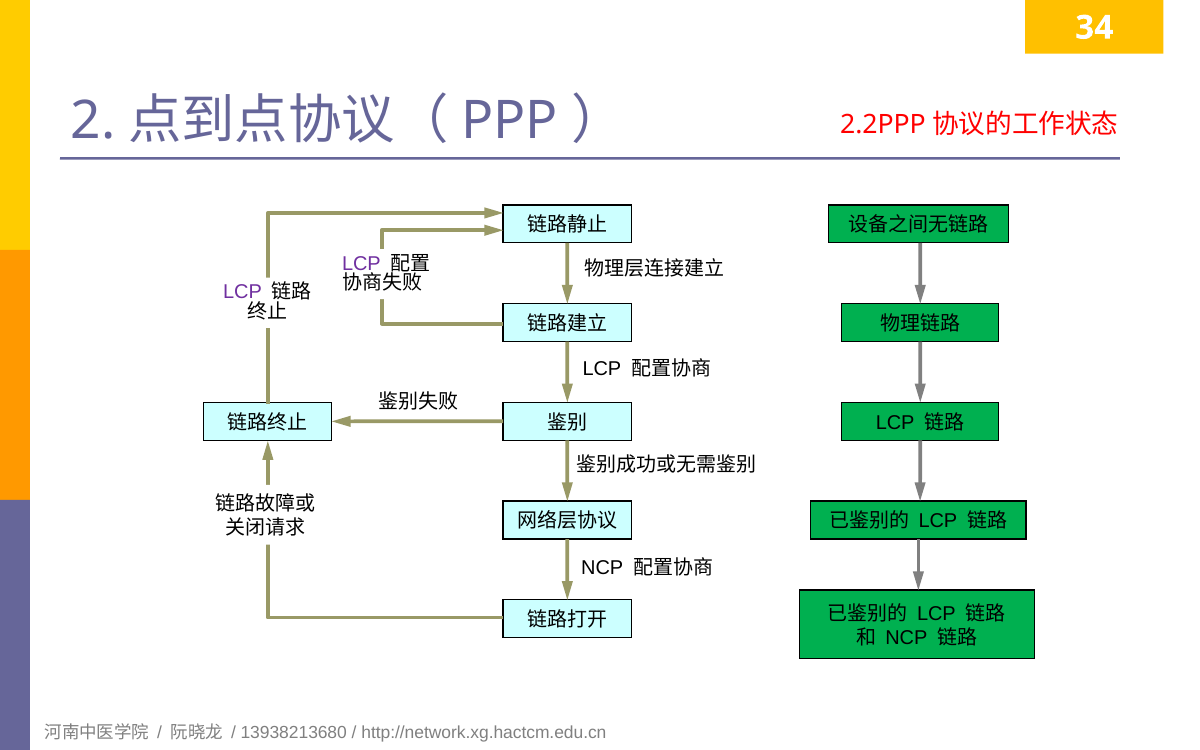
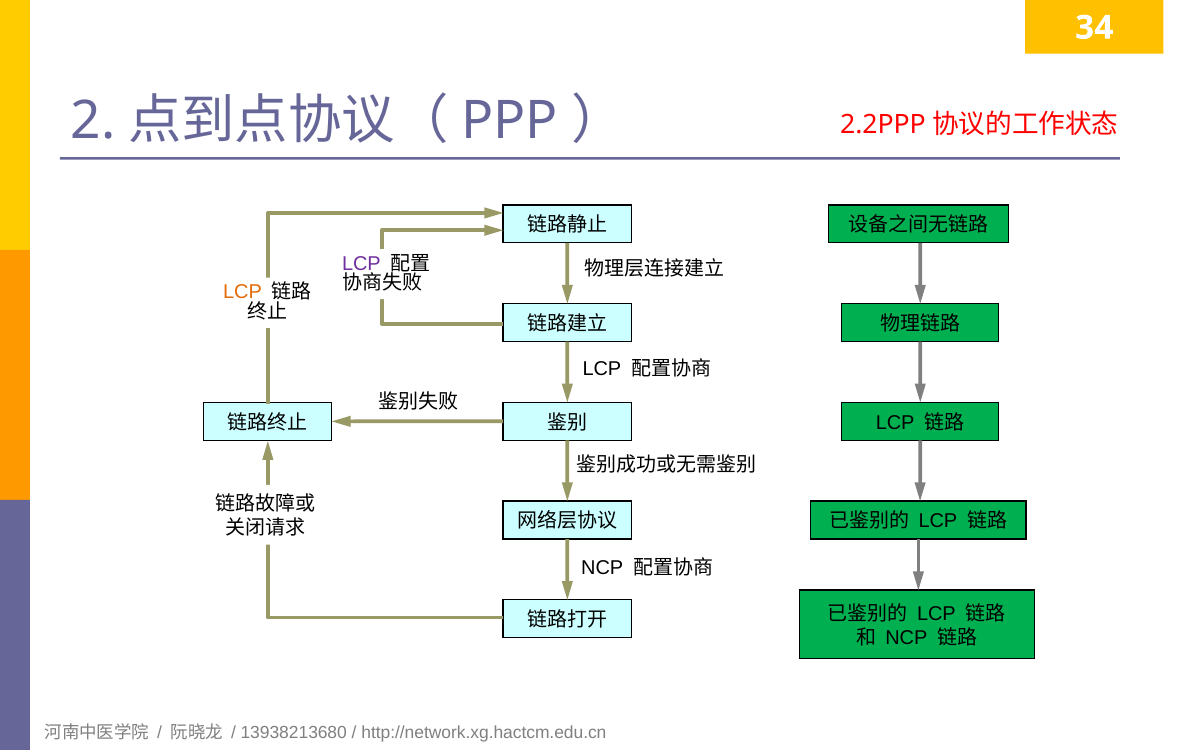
LCP at (242, 292) colour: purple -> orange
